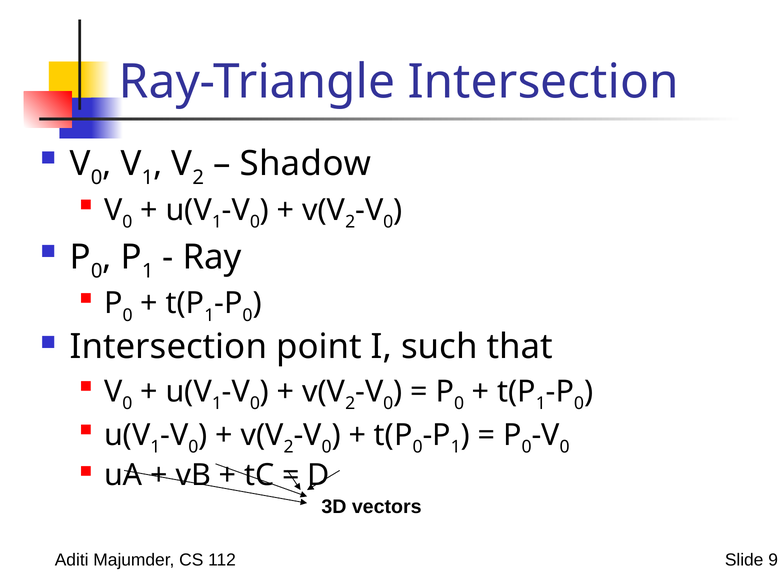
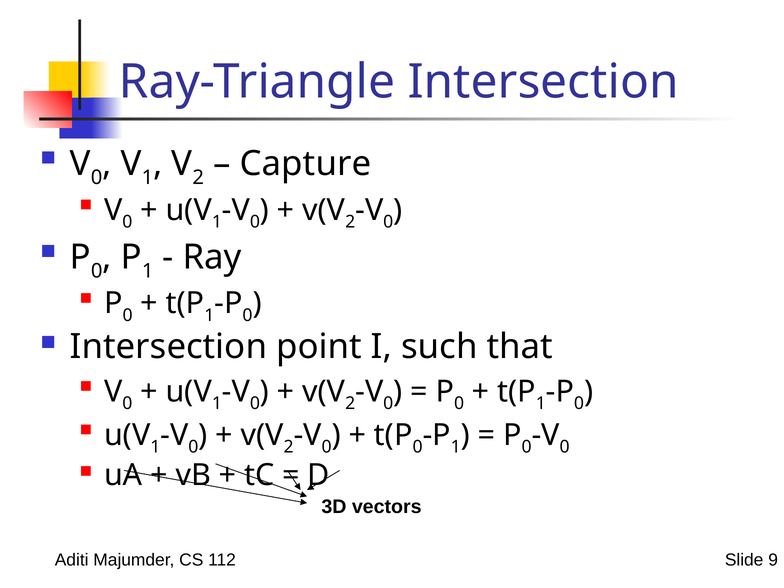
Shadow: Shadow -> Capture
